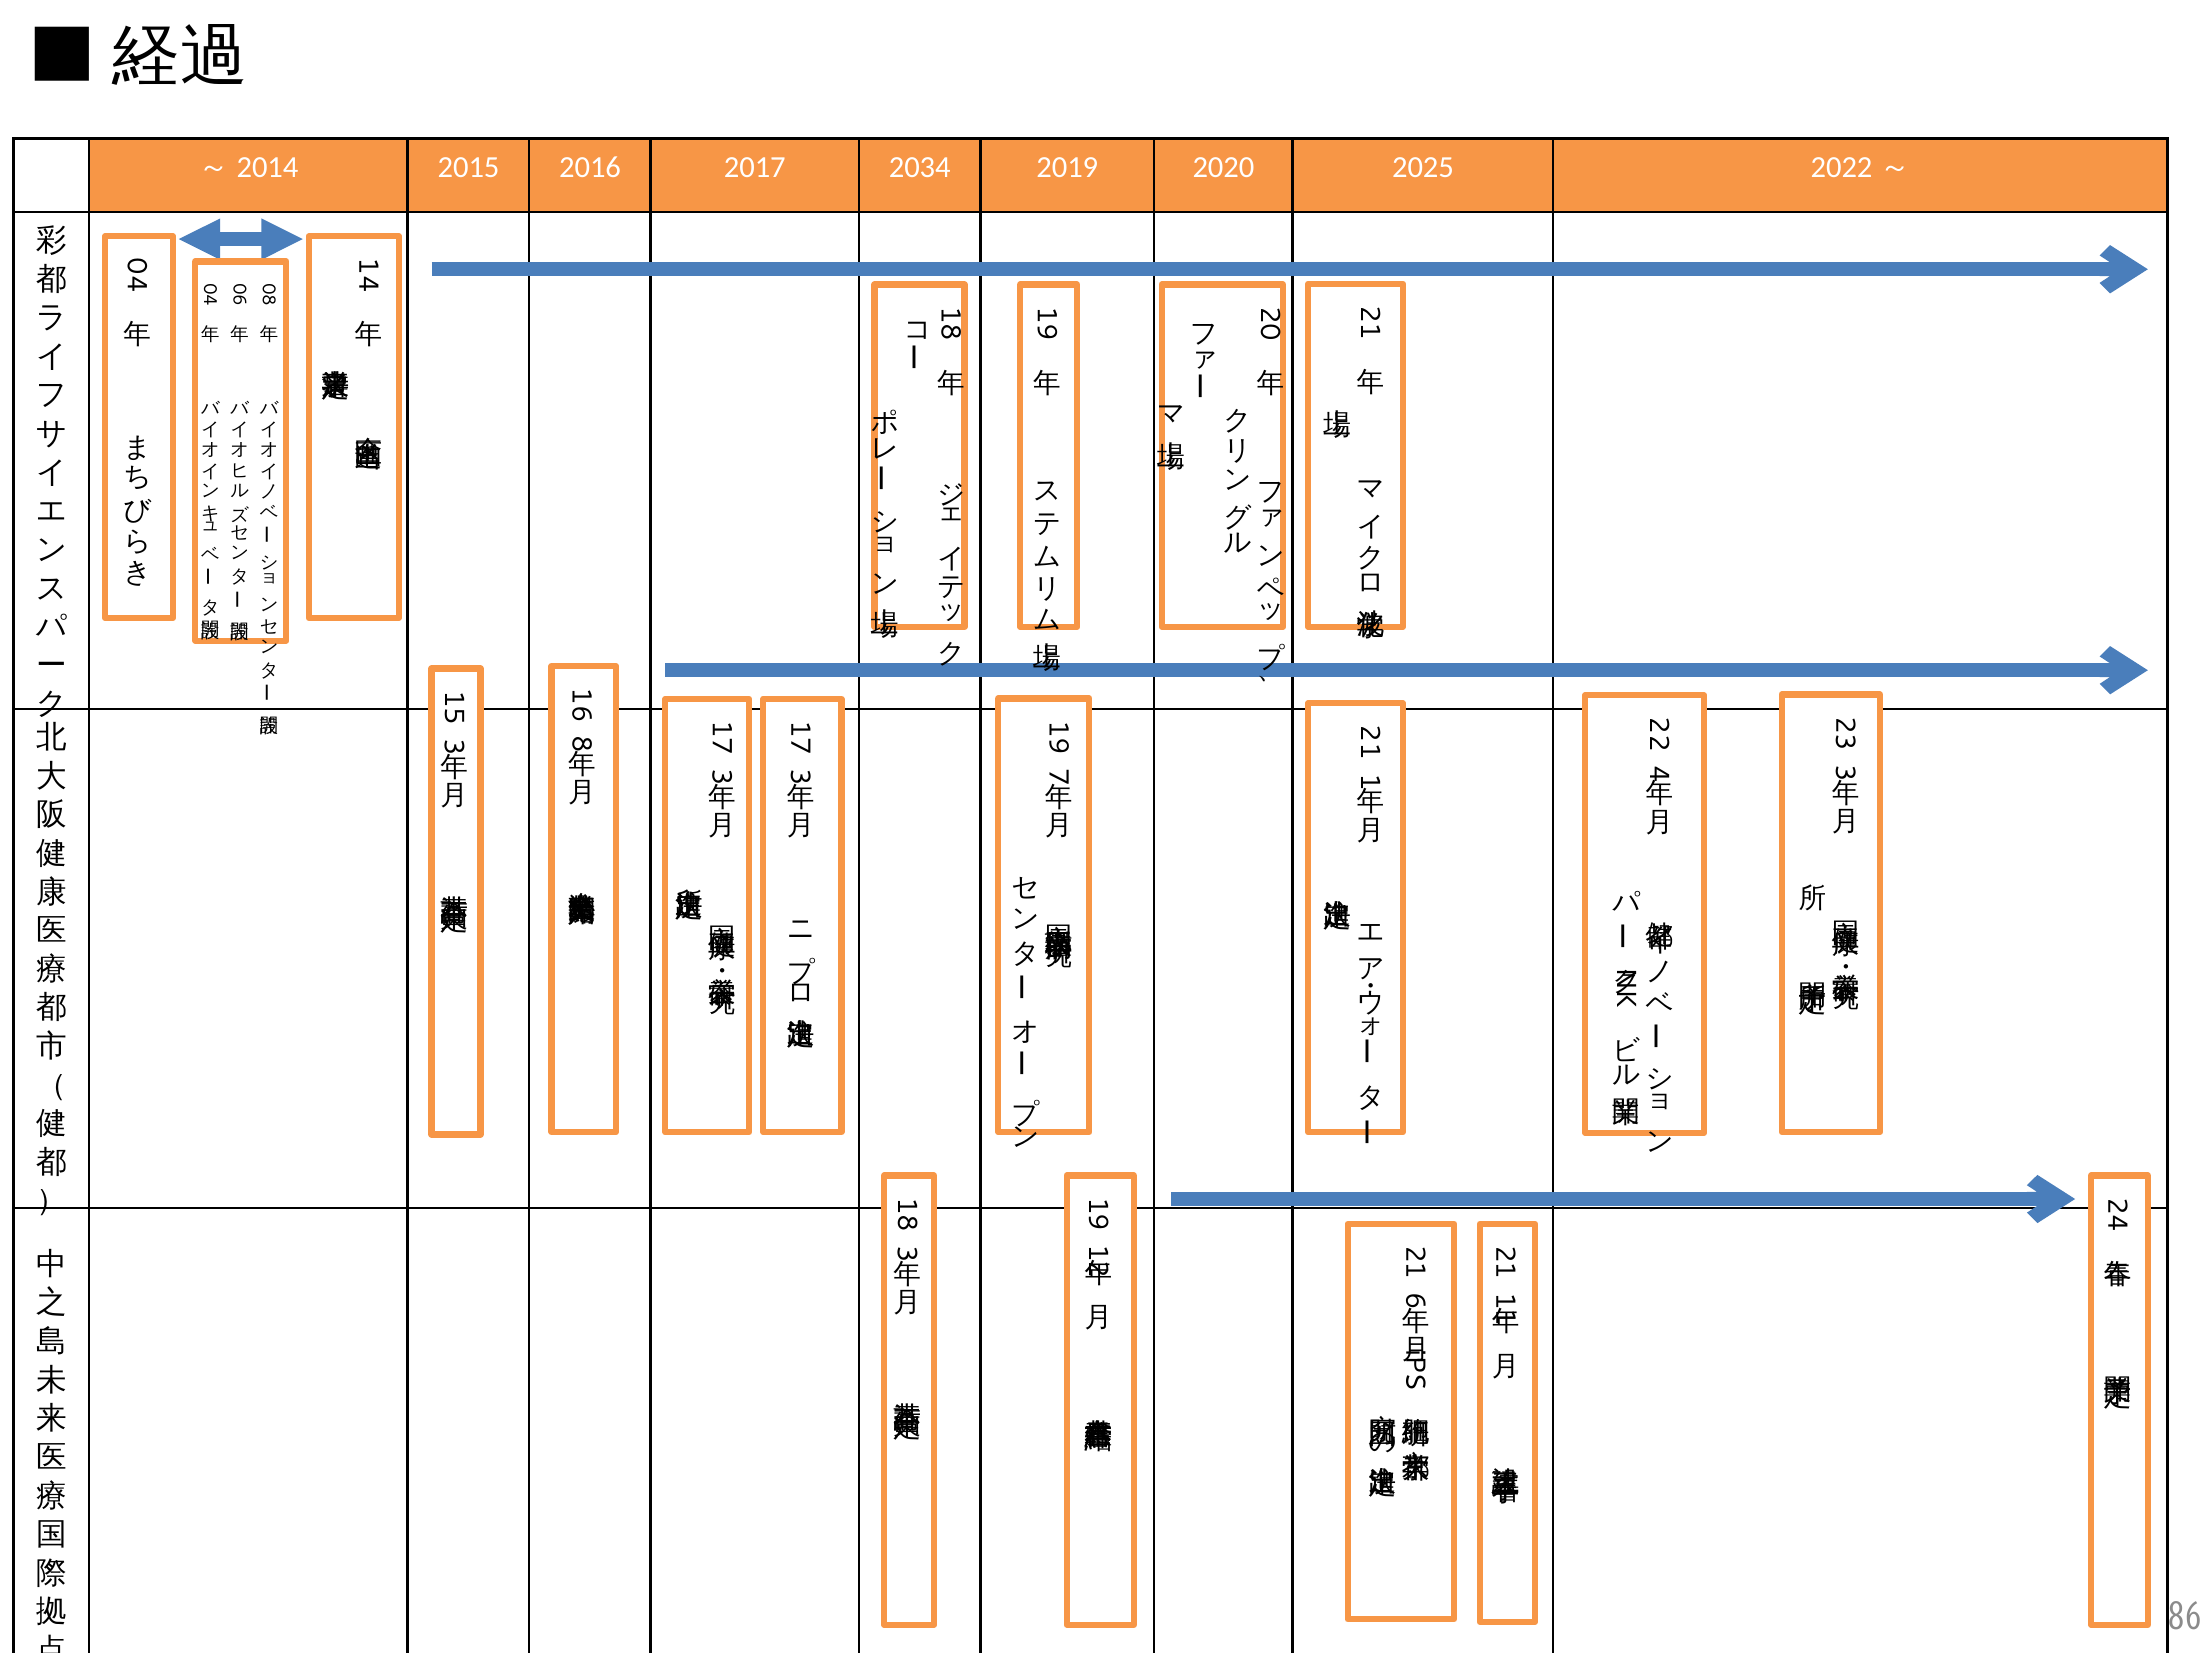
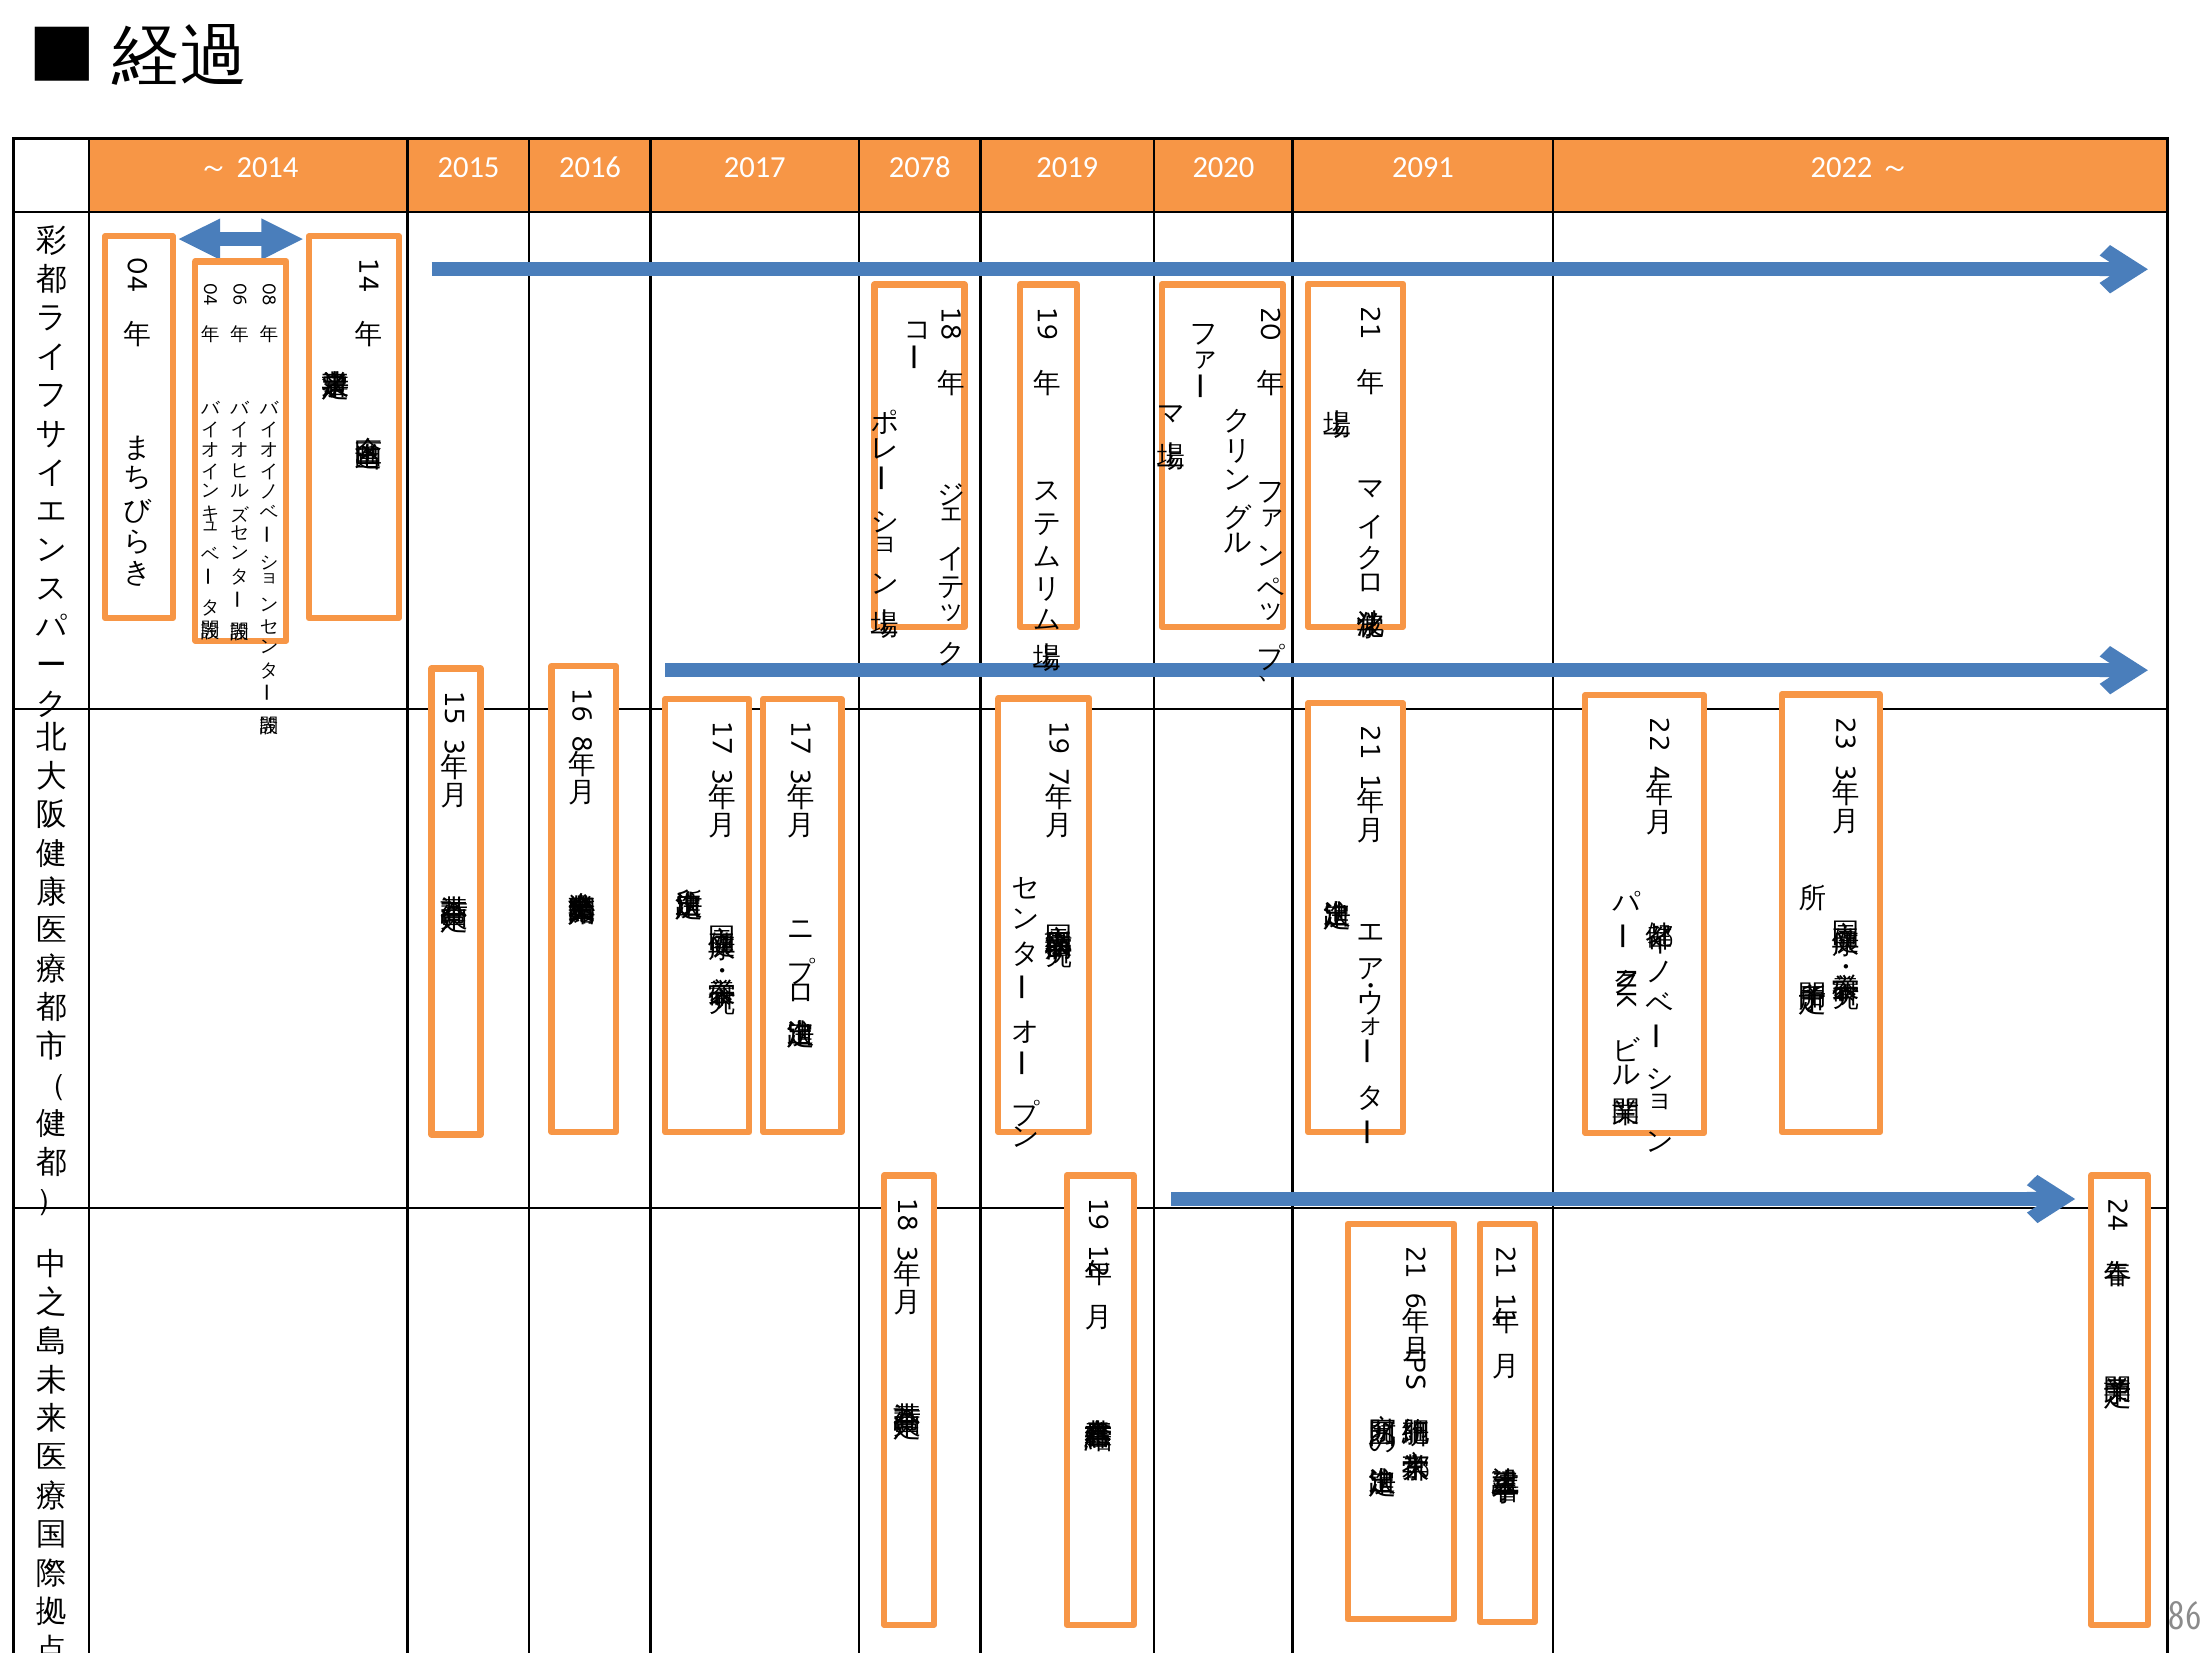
2034: 2034 -> 2078
2025: 2025 -> 2091
